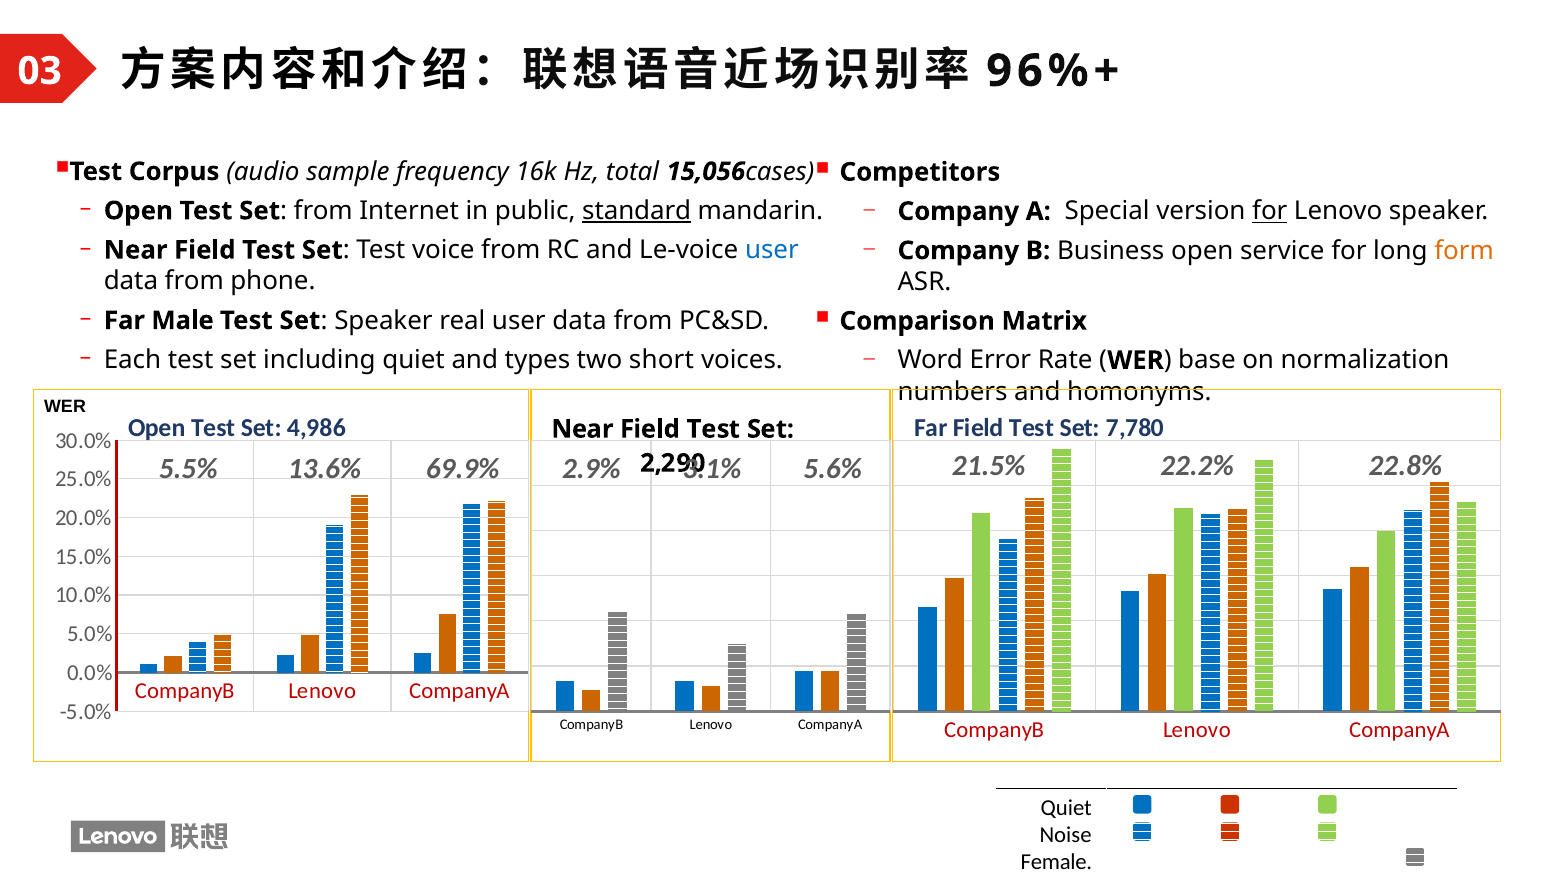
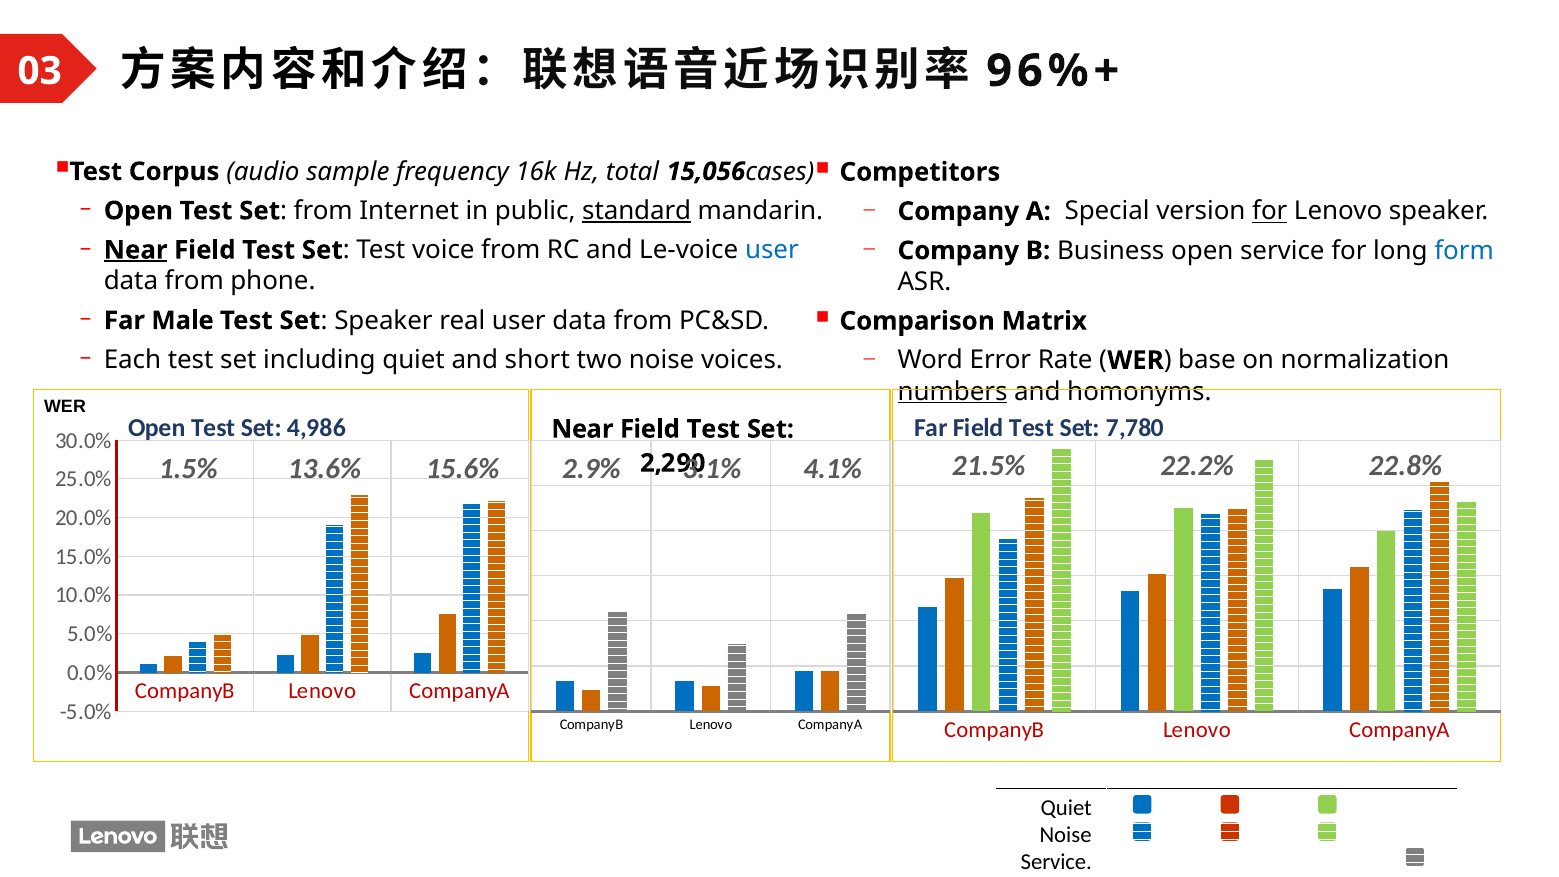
Near at (136, 250) underline: none -> present
form colour: orange -> blue
and types: types -> short
two short: short -> noise
numbers underline: none -> present
5.5%: 5.5% -> 1.5%
69.9%: 69.9% -> 15.6%
5.6%: 5.6% -> 4.1%
Female at (1056, 862): Female -> Service
